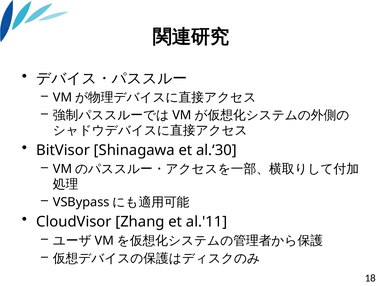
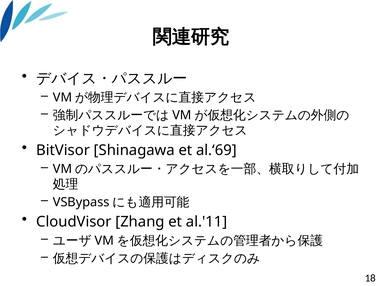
al.‘30: al.‘30 -> al.‘69
